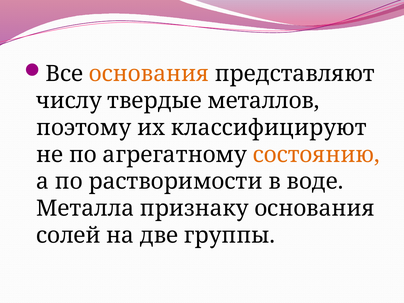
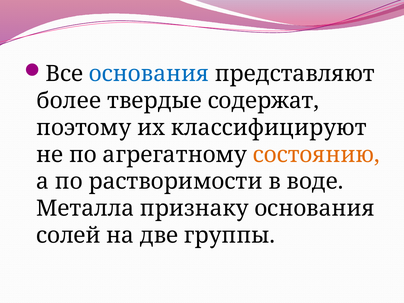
основания at (149, 74) colour: orange -> blue
числу: числу -> более
металлов: металлов -> содержат
